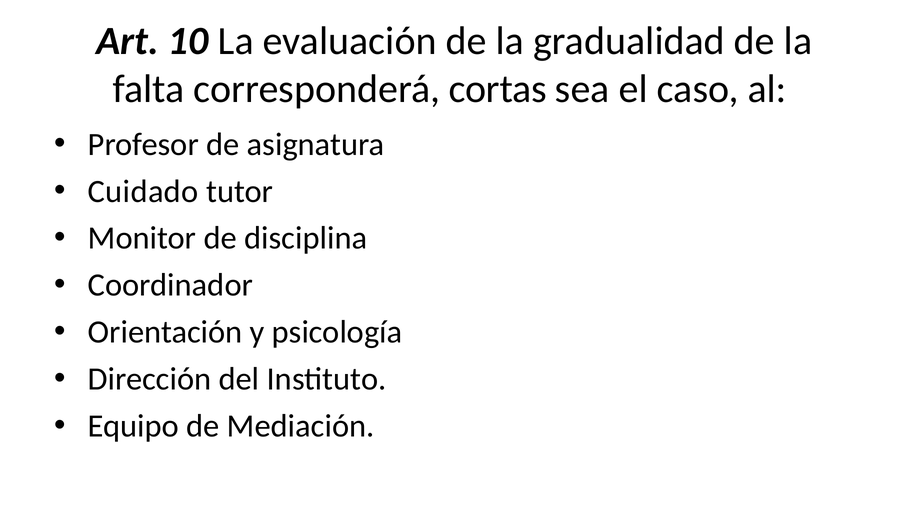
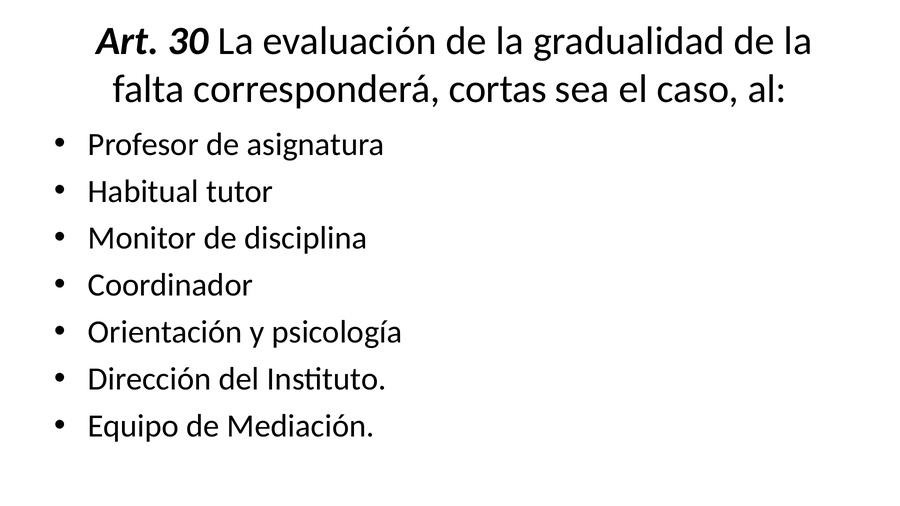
10: 10 -> 30
Cuidado: Cuidado -> Habitual
